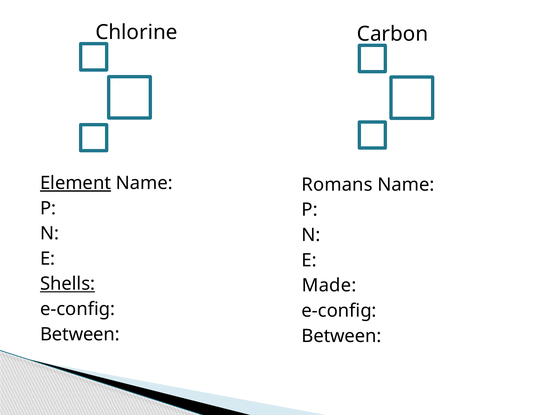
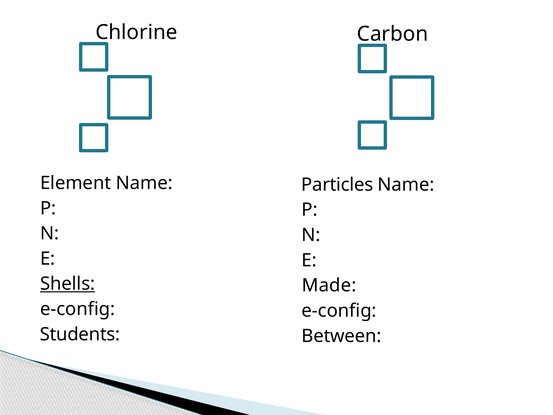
Element underline: present -> none
Romans: Romans -> Particles
Between at (80, 334): Between -> Students
